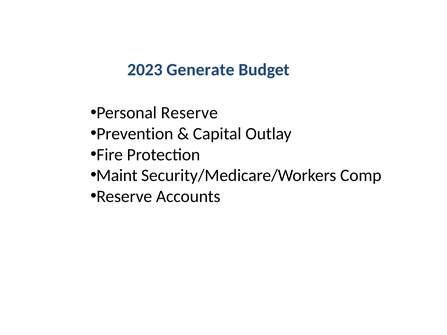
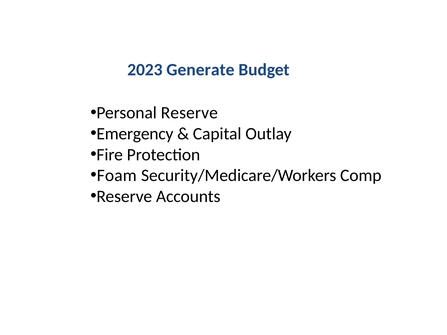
Prevention: Prevention -> Emergency
Maint: Maint -> Foam
